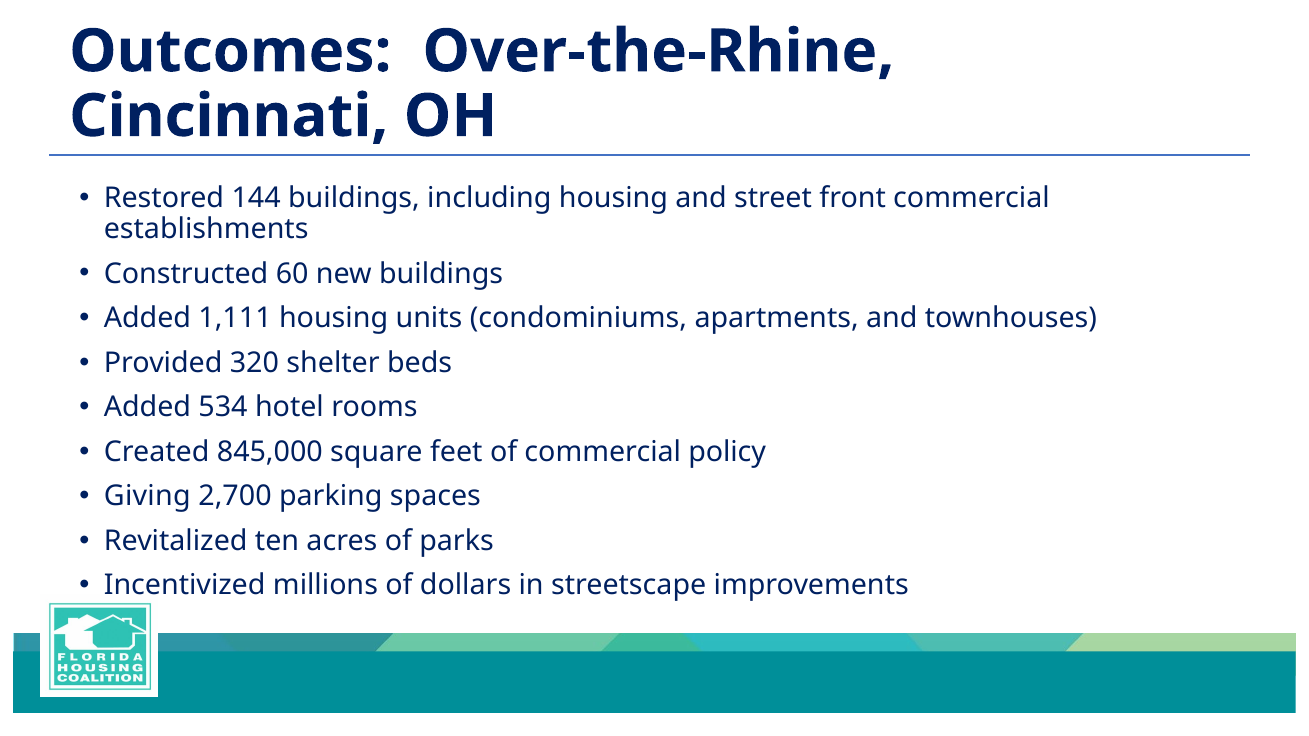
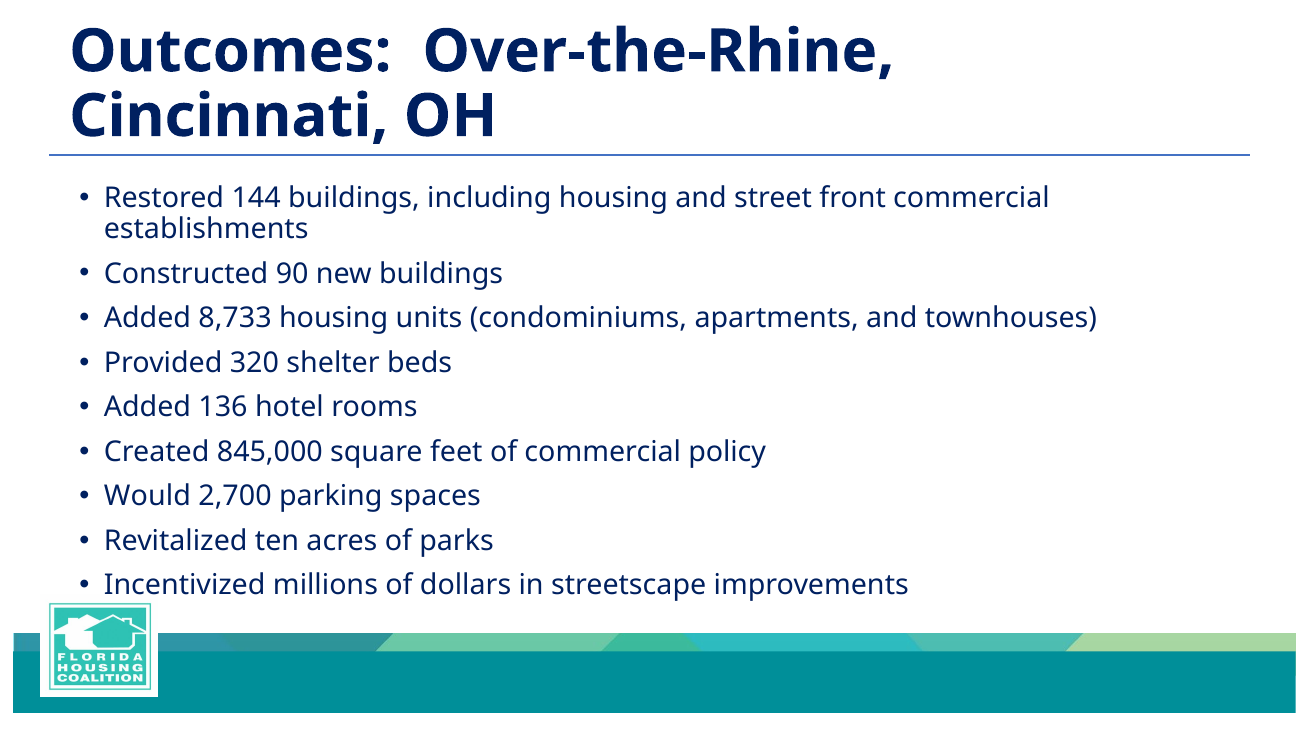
60: 60 -> 90
1,111: 1,111 -> 8,733
534: 534 -> 136
Giving: Giving -> Would
